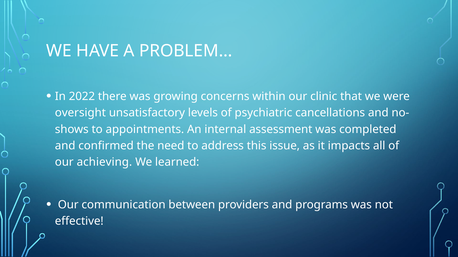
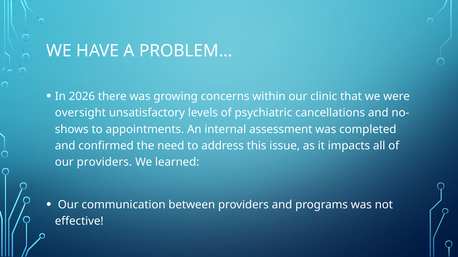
2022: 2022 -> 2026
our achieving: achieving -> providers
